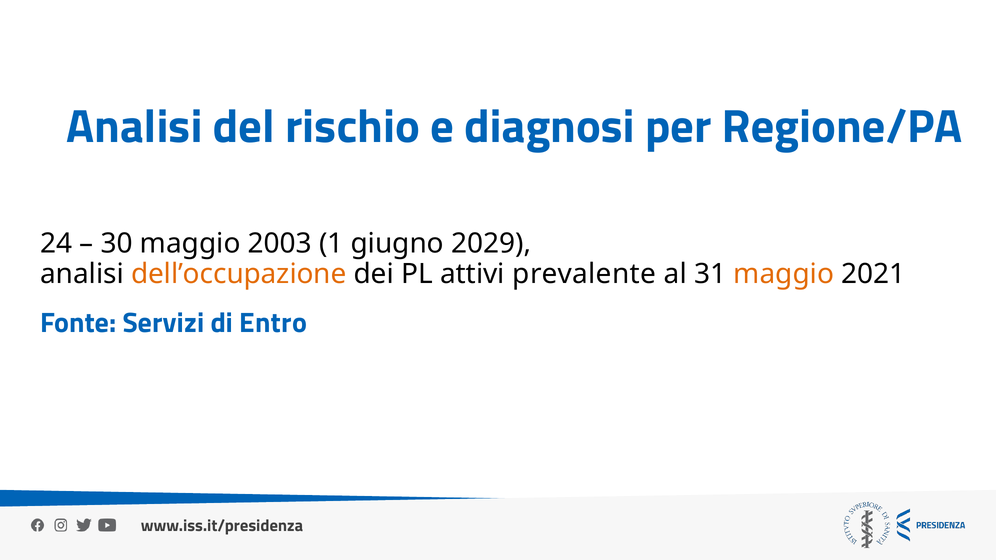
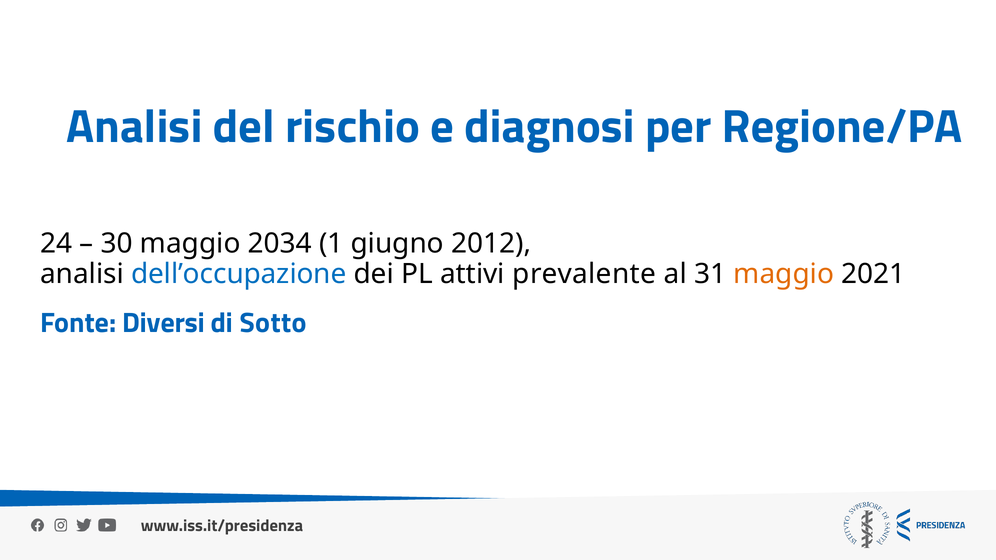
2003: 2003 -> 2034
2029: 2029 -> 2012
dell’occupazione colour: orange -> blue
Servizi: Servizi -> Diversi
Entro: Entro -> Sotto
